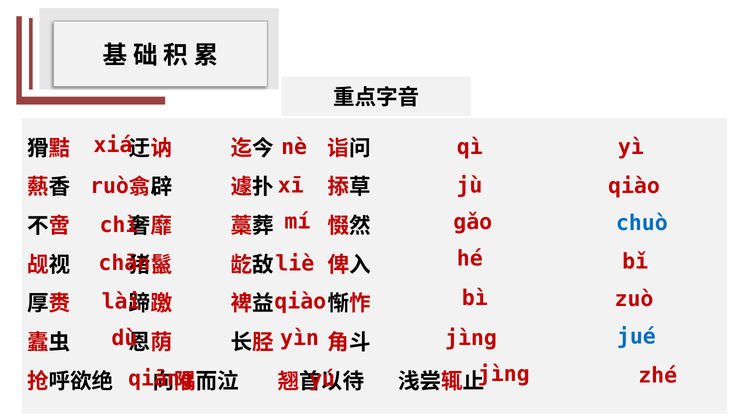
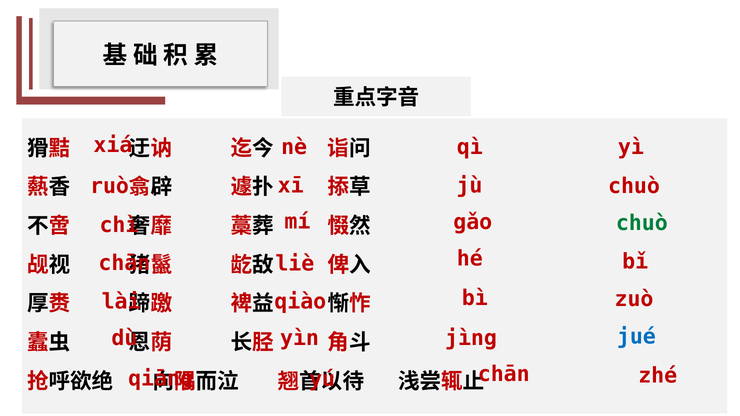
xī qiào: qiào -> chuò
chuò at (642, 223) colour: blue -> green
jìng at (504, 374): jìng -> chān
